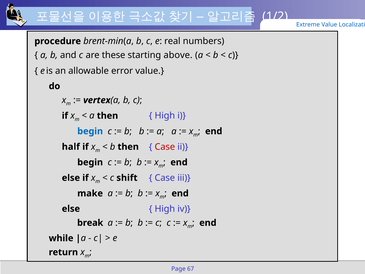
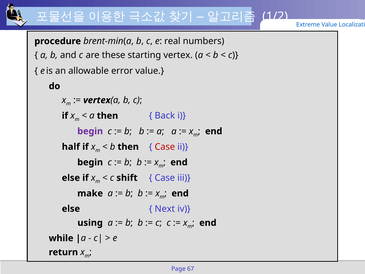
starting above: above -> vertex
High at (165, 116): High -> Back
begin at (90, 131) colour: blue -> purple
High at (165, 209): High -> Next
break: break -> using
